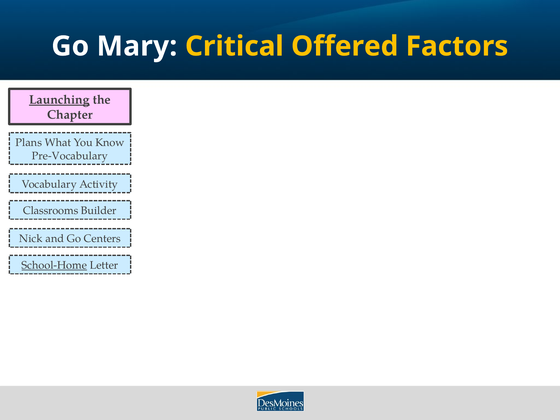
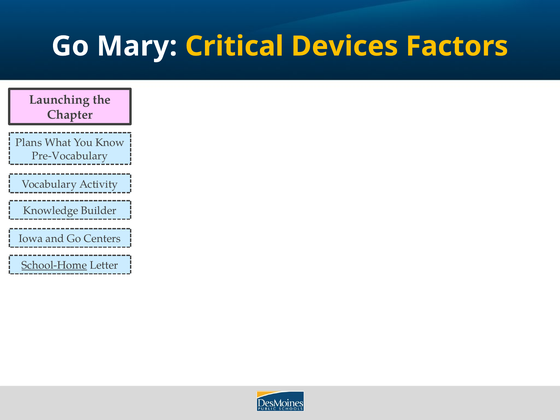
Offered: Offered -> Devices
Launching underline: present -> none
Classrooms: Classrooms -> Knowledge
Nick: Nick -> Iowa
